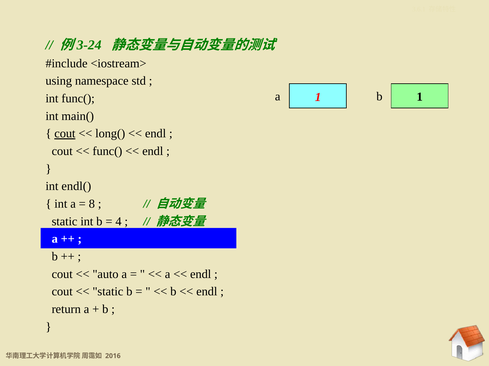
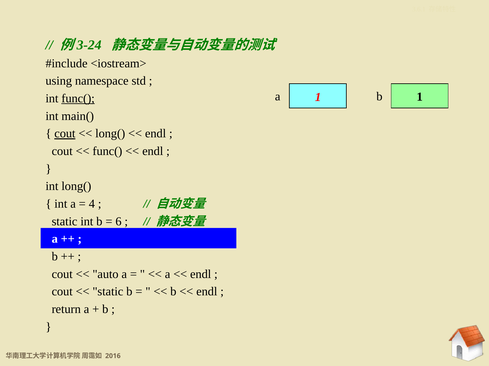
func( at (78, 99) underline: none -> present
int endl(: endl( -> long(
8: 8 -> 4
4: 4 -> 6
